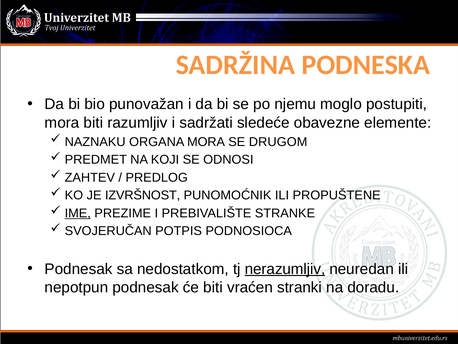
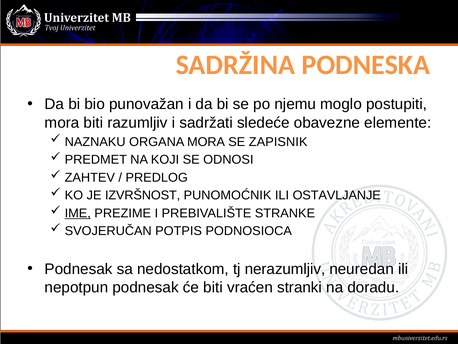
DRUGOM: DRUGOM -> ZAPISNIK
PROPUŠTENE: PROPUŠTENE -> OSTAVLJANJE
nerazumljiv underline: present -> none
